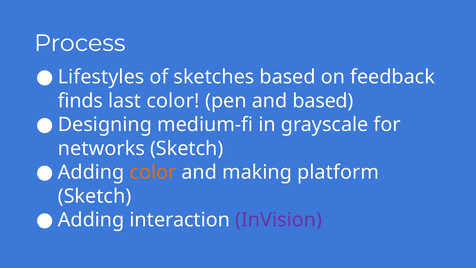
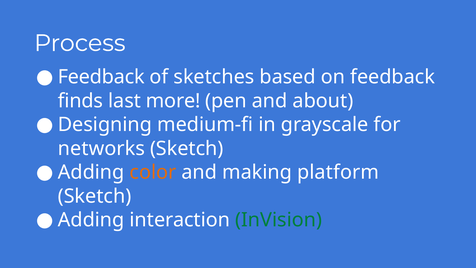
Lifestyles at (101, 77): Lifestyles -> Feedback
last color: color -> more
and based: based -> about
InVision colour: purple -> green
